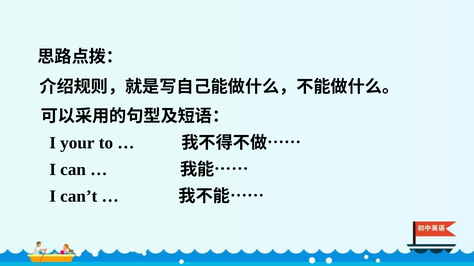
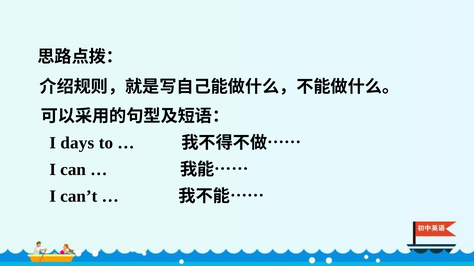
your: your -> days
